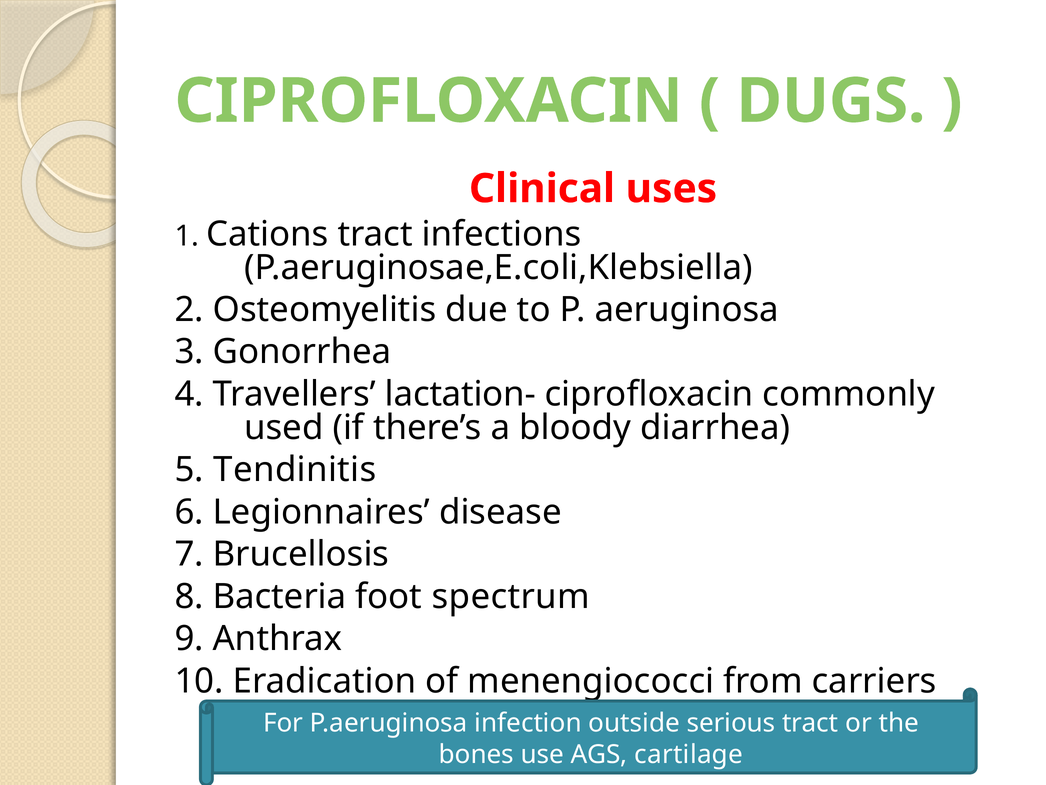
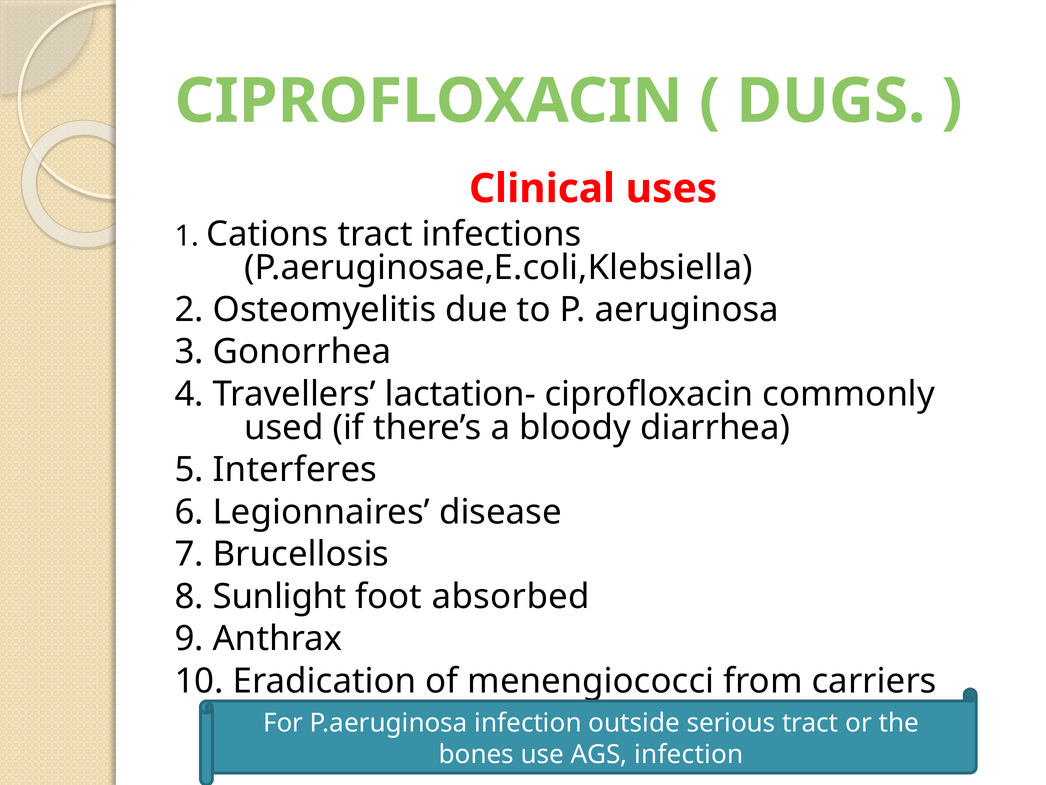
Tendinitis: Tendinitis -> Interferes
Bacteria: Bacteria -> Sunlight
spectrum: spectrum -> absorbed
AGS cartilage: cartilage -> infection
